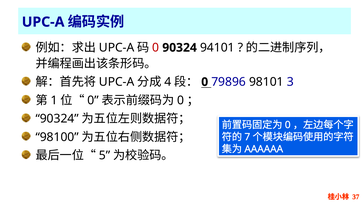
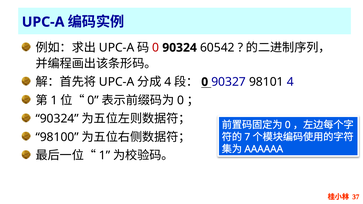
94101: 94101 -> 60542
79896: 79896 -> 90327
98101 3: 3 -> 4
5 at (105, 156): 5 -> 1
